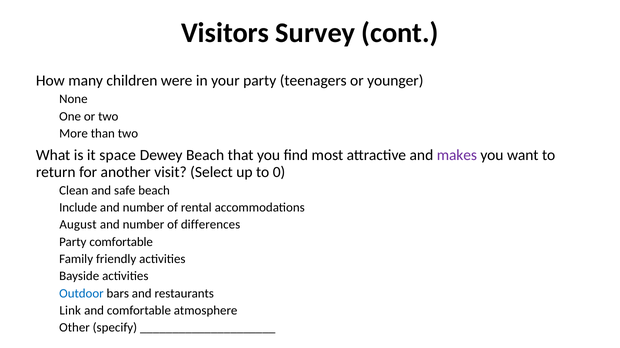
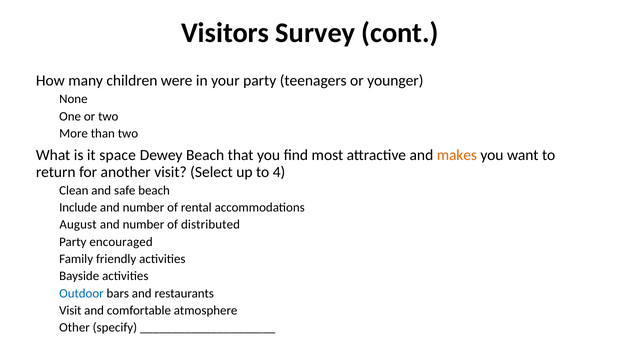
makes colour: purple -> orange
0: 0 -> 4
differences: differences -> distributed
Party comfortable: comfortable -> encouraged
Link at (70, 311): Link -> Visit
